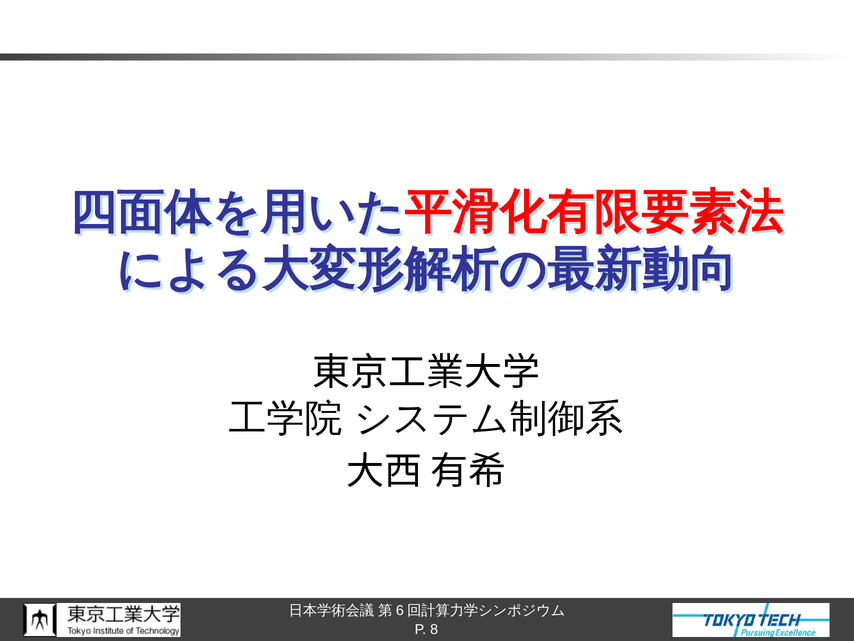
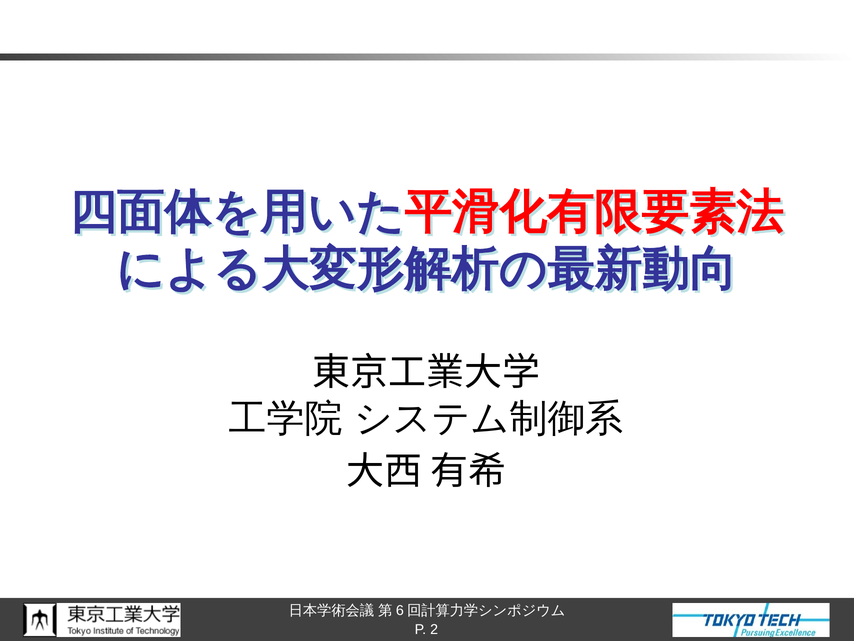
8: 8 -> 2
